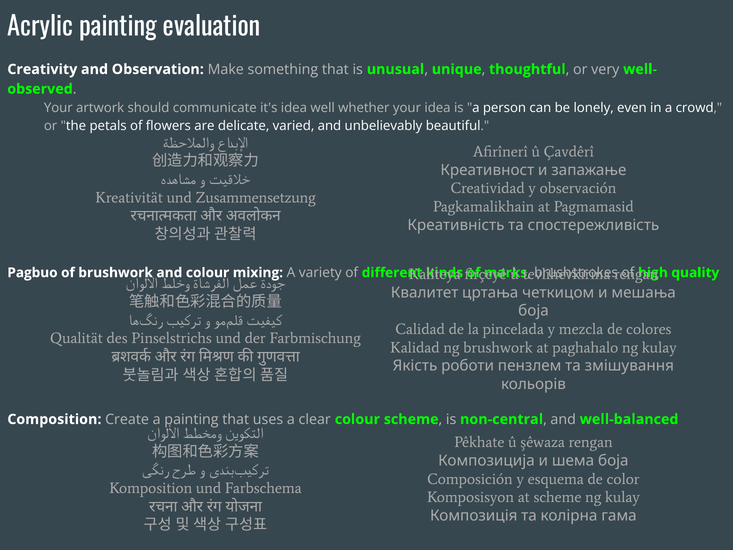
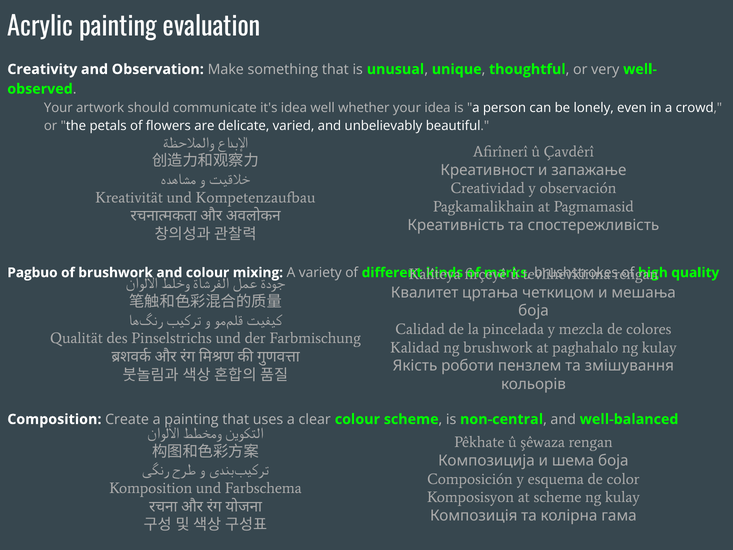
Zusammensetzung: Zusammensetzung -> Kompetenzaufbau
